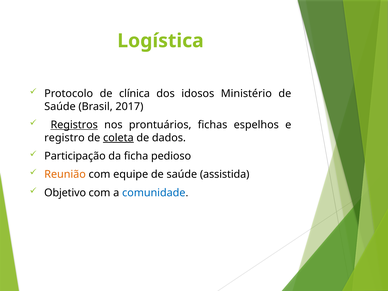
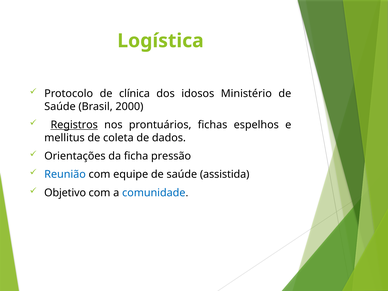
2017: 2017 -> 2000
registro: registro -> mellitus
coleta underline: present -> none
Participação: Participação -> Orientações
pedioso: pedioso -> pressão
Reunião colour: orange -> blue
